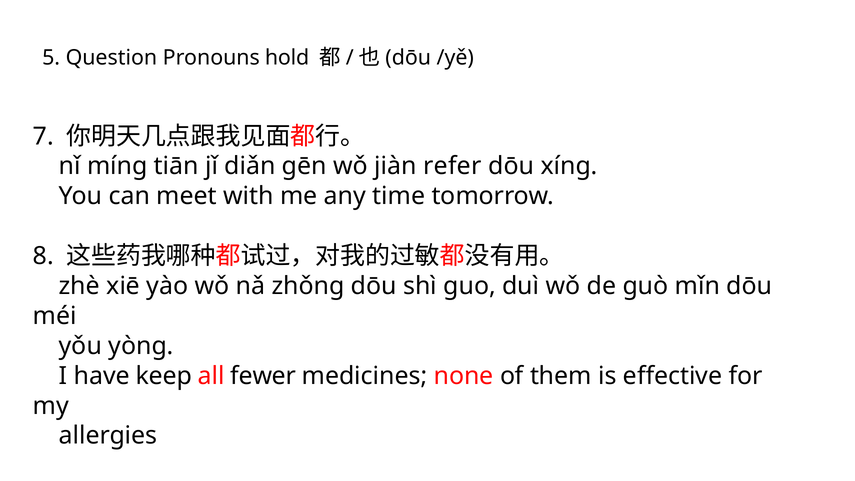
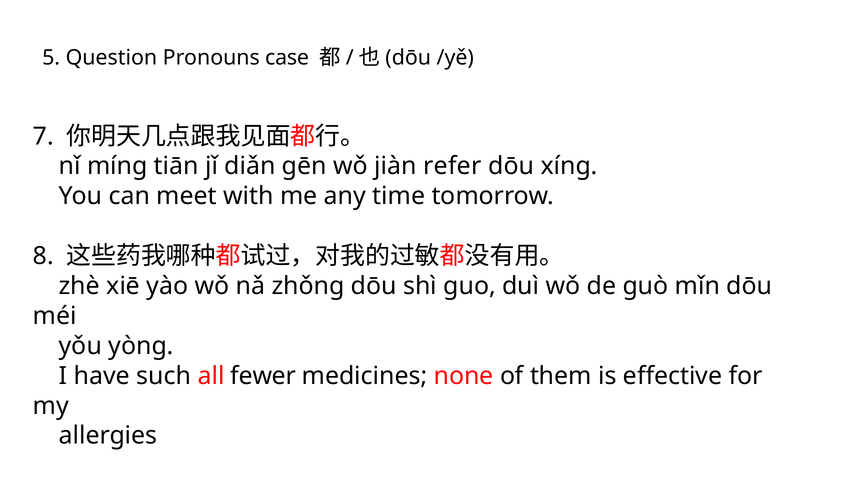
hold: hold -> case
keep: keep -> such
